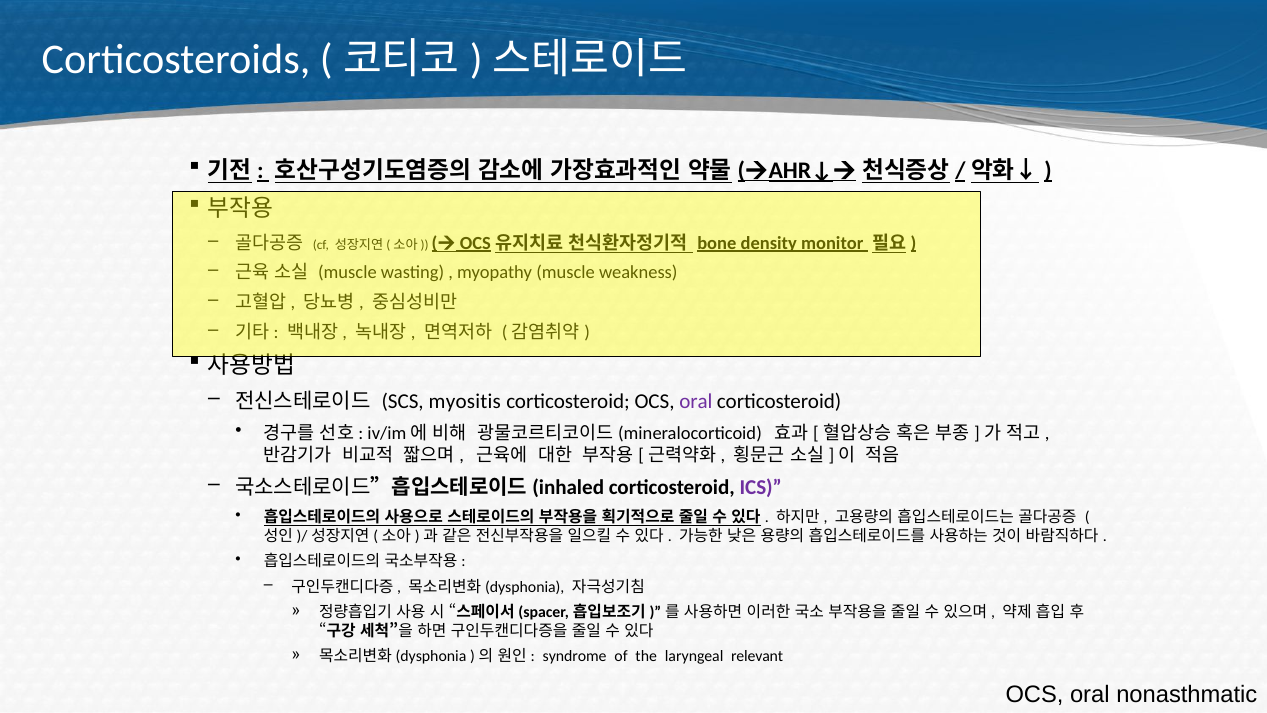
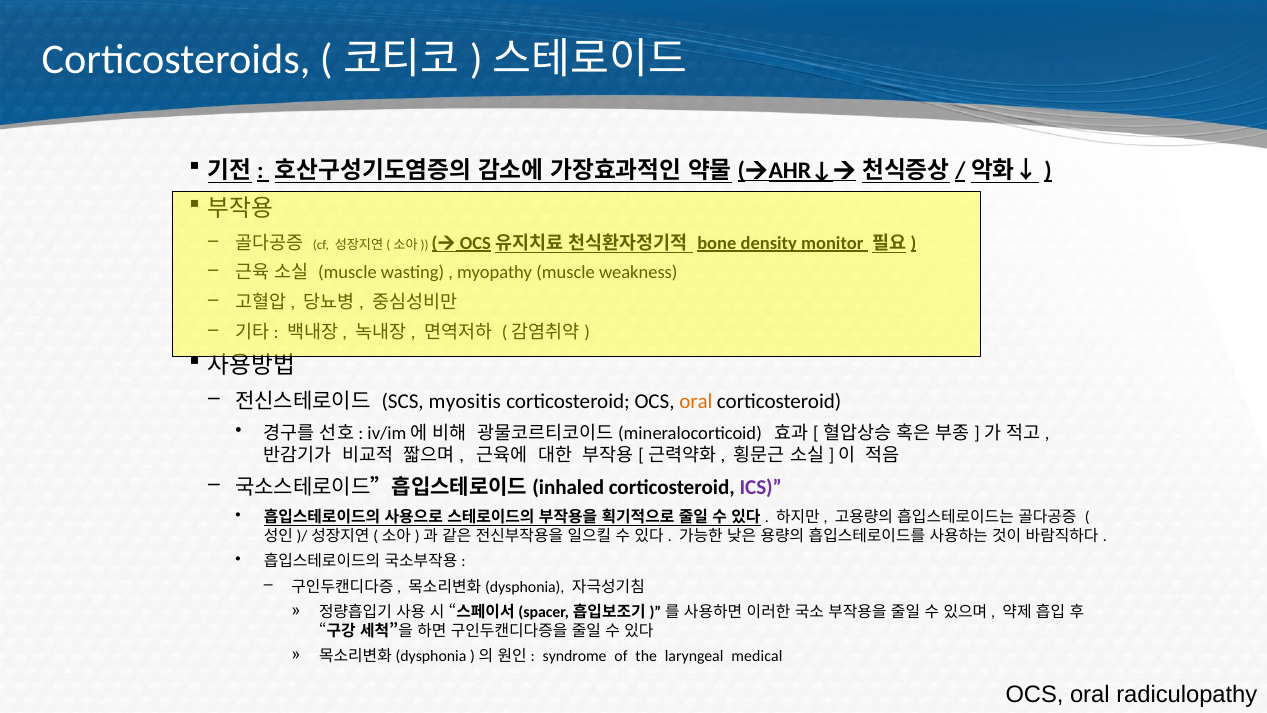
oral at (696, 401) colour: purple -> orange
relevant: relevant -> medical
nonasthmatic: nonasthmatic -> radiculopathy
